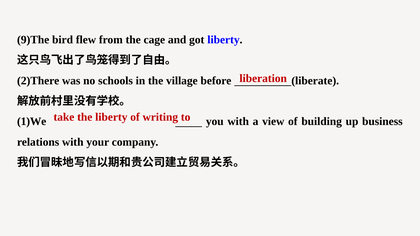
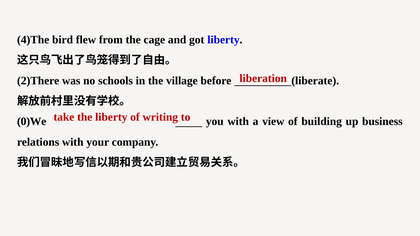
9)The: 9)The -> 4)The
1)We: 1)We -> 0)We
